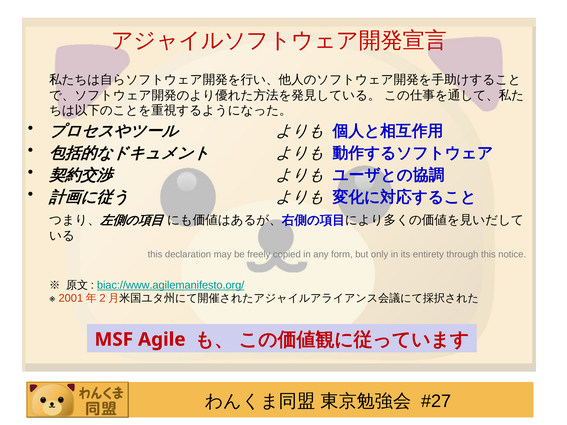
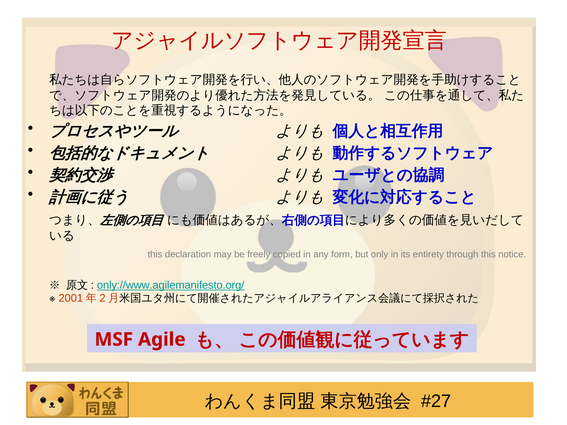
biac://www.agilemanifesto.org/: biac://www.agilemanifesto.org/ -> only://www.agilemanifesto.org/
